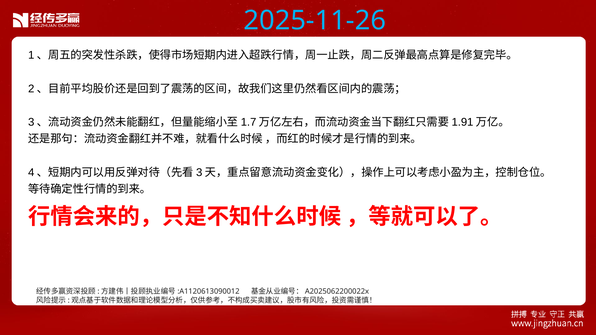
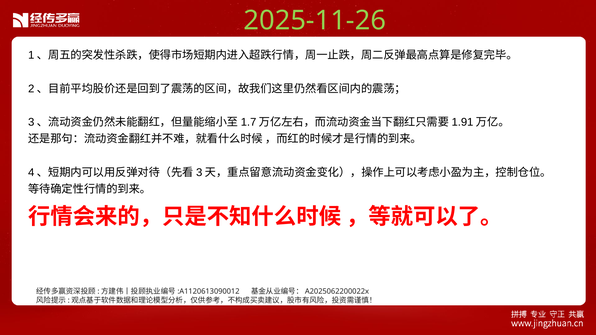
2025-11-26 colour: light blue -> light green
